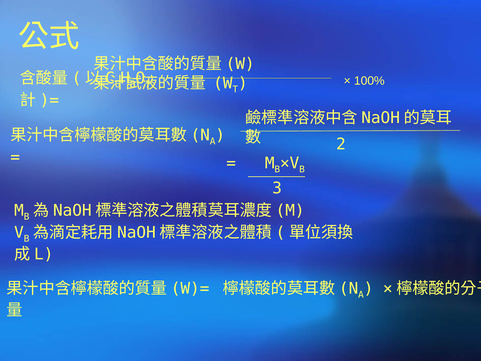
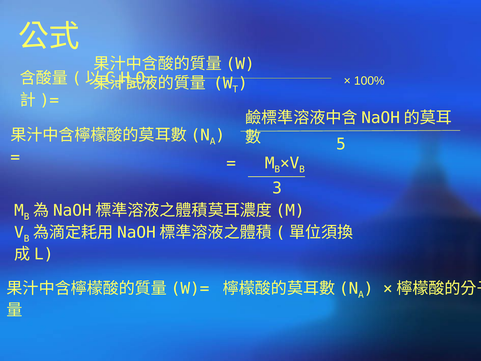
2: 2 -> 5
